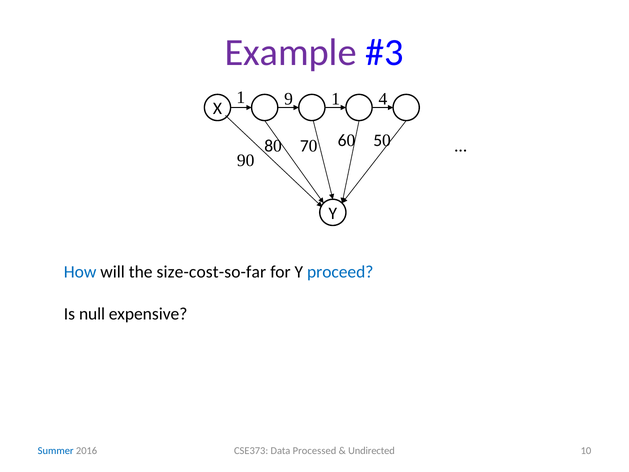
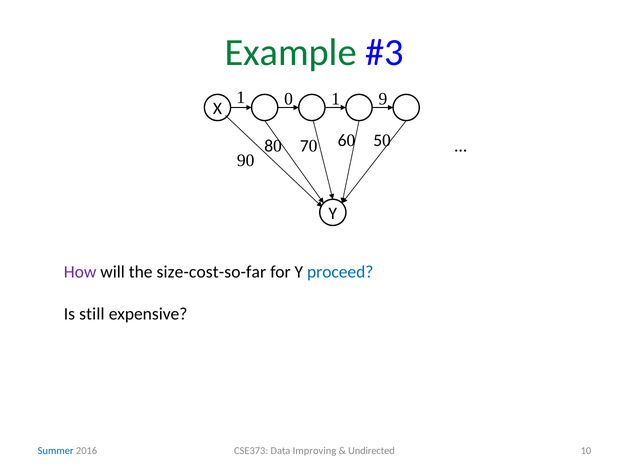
Example colour: purple -> green
9: 9 -> 0
4: 4 -> 9
How colour: blue -> purple
null: null -> still
Processed: Processed -> Improving
